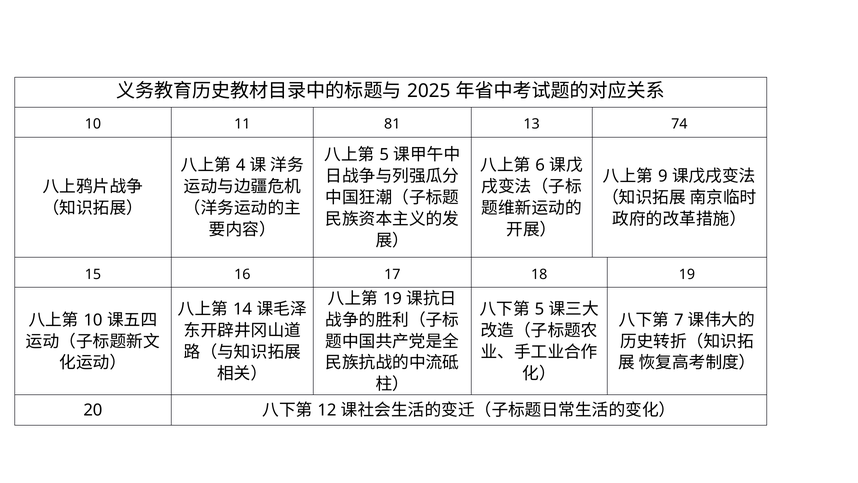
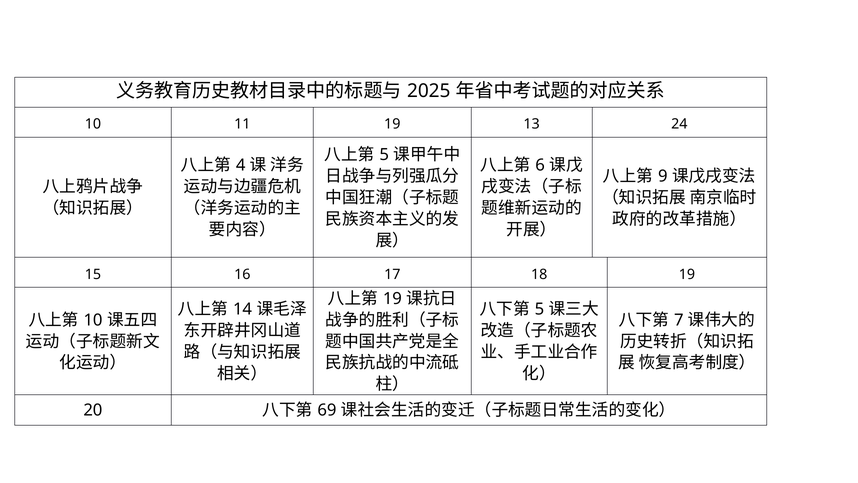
11 81: 81 -> 19
74: 74 -> 24
12: 12 -> 69
